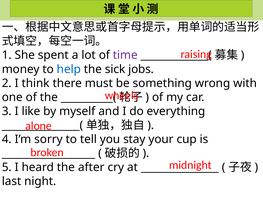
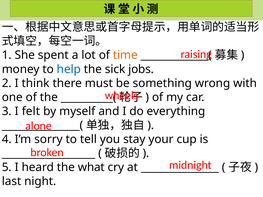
time colour: purple -> orange
like: like -> felt
after: after -> what
